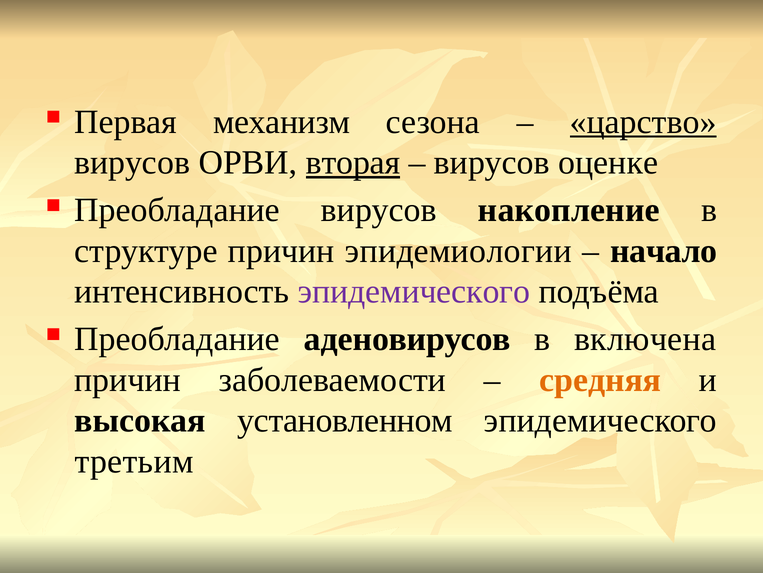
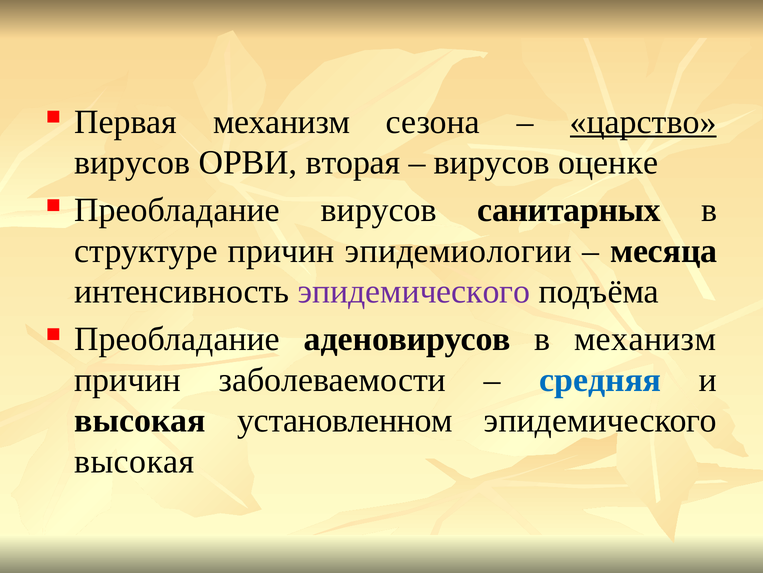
вторая underline: present -> none
накопление: накопление -> санитарных
начало: начало -> месяца
в включена: включена -> механизм
средняя colour: orange -> blue
третьим at (134, 461): третьим -> высокая
